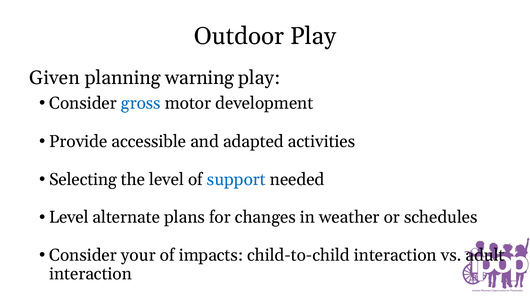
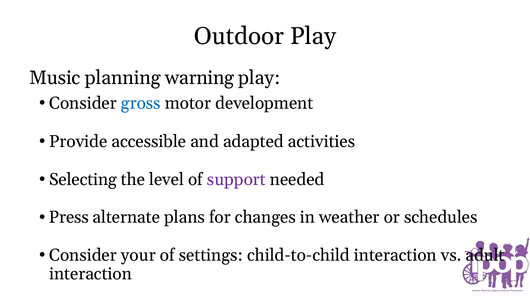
Given: Given -> Music
support colour: blue -> purple
Level at (69, 217): Level -> Press
impacts: impacts -> settings
